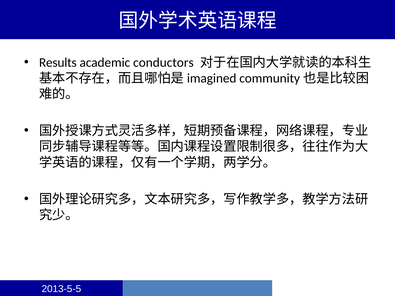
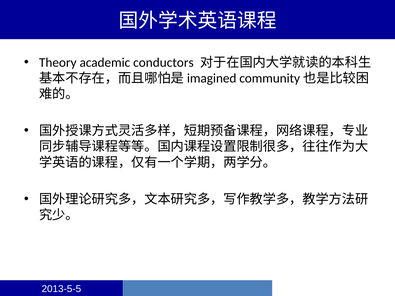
Results: Results -> Theory
